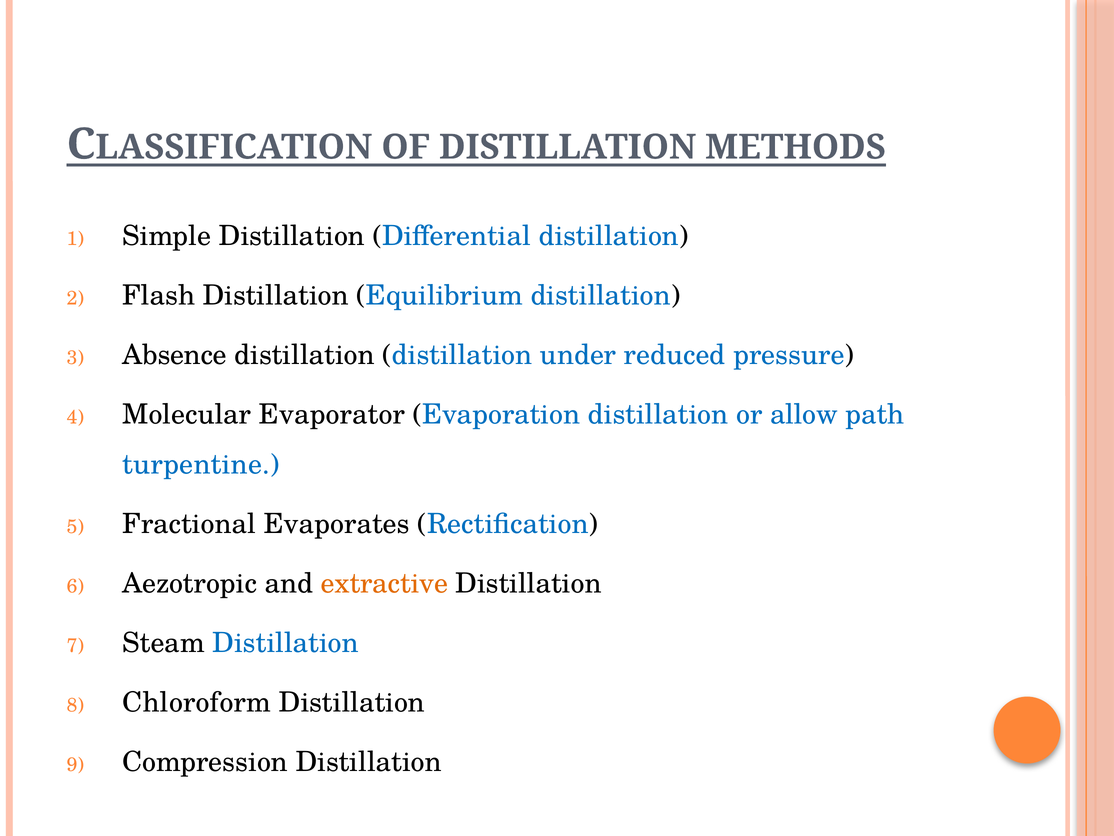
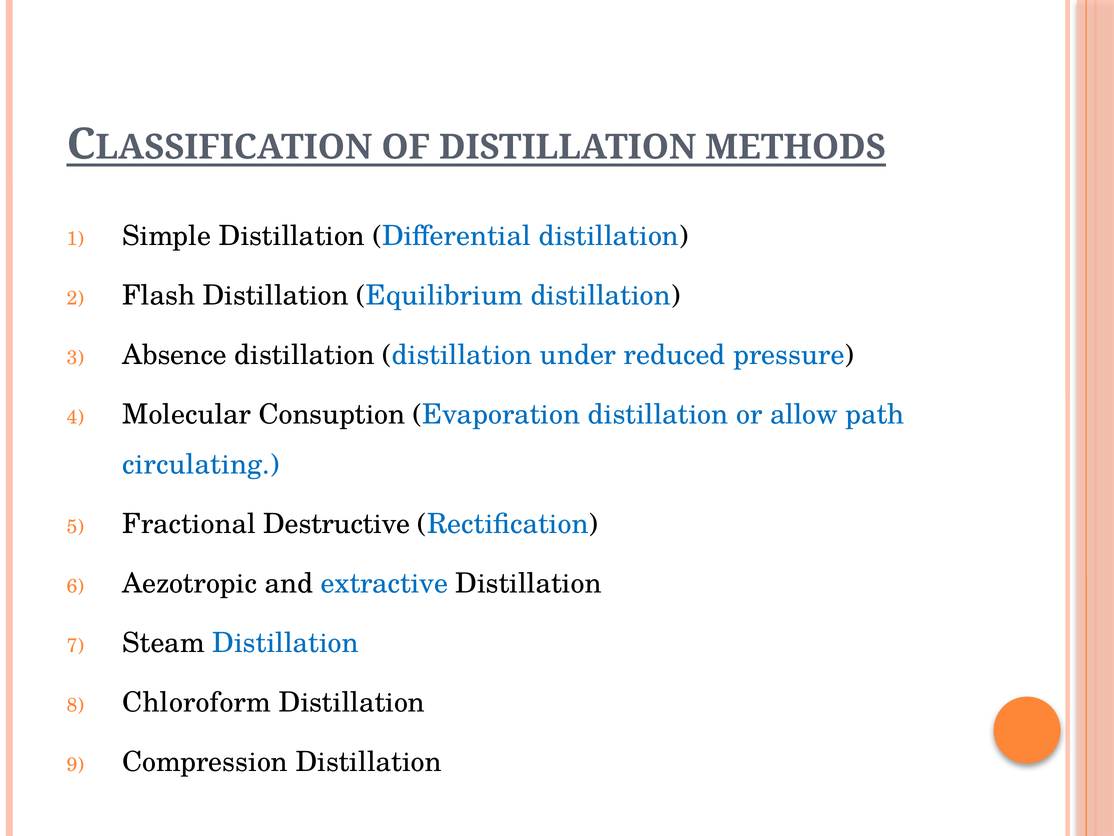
Evaporator: Evaporator -> Consuption
turpentine: turpentine -> circulating
Evaporates: Evaporates -> Destructive
extractive colour: orange -> blue
